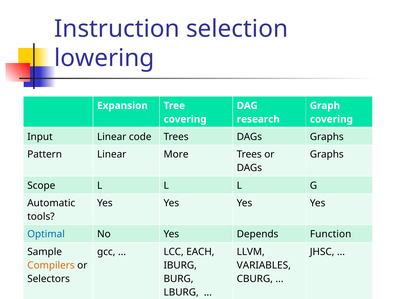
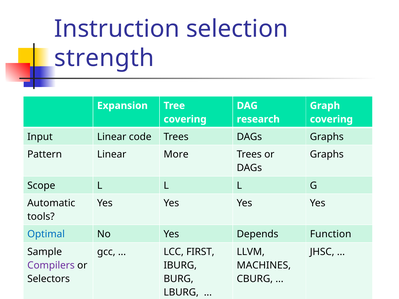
lowering: lowering -> strength
EACH: EACH -> FIRST
Compilers colour: orange -> purple
VARIABLES: VARIABLES -> MACHINES
